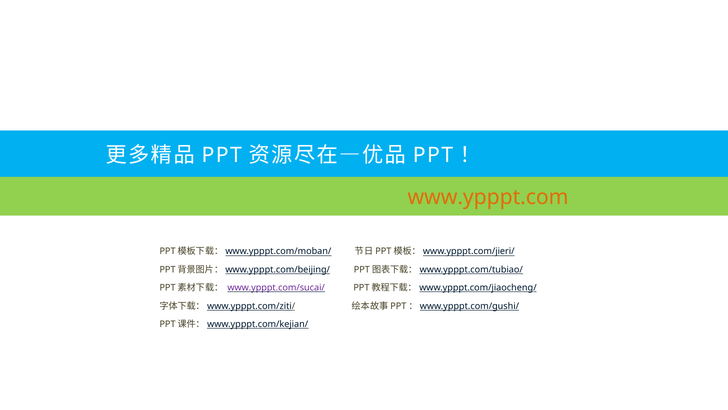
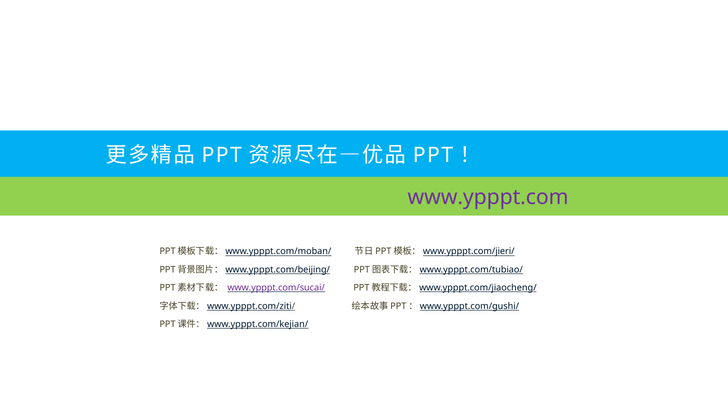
www.ypppt.com colour: orange -> purple
